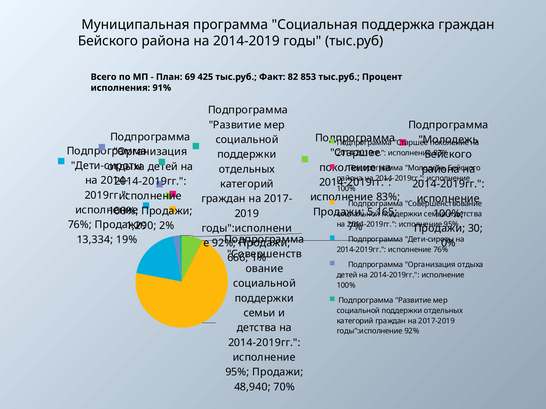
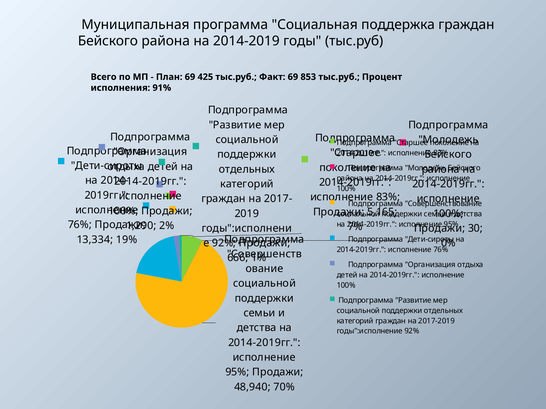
Факт 82: 82 -> 69
